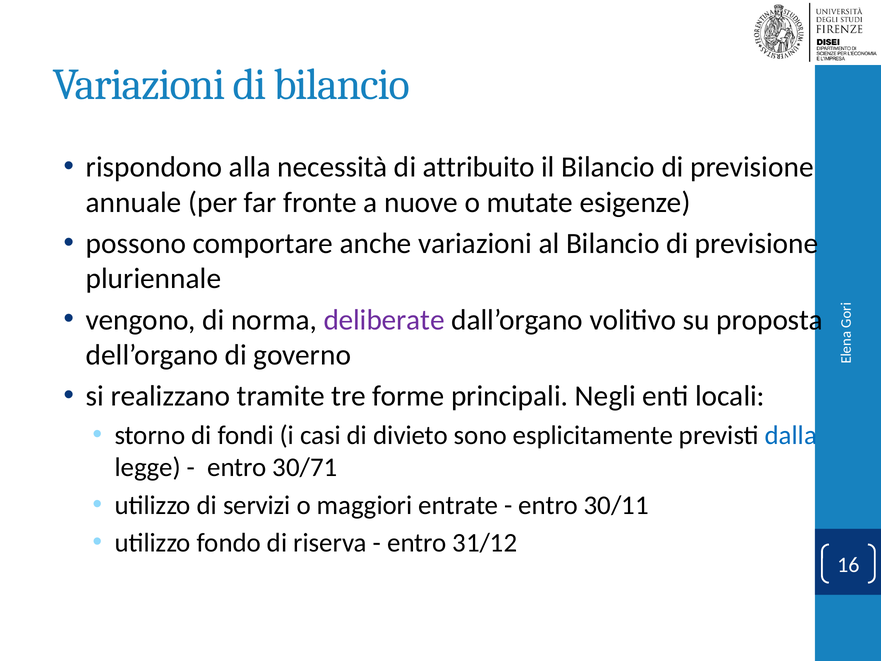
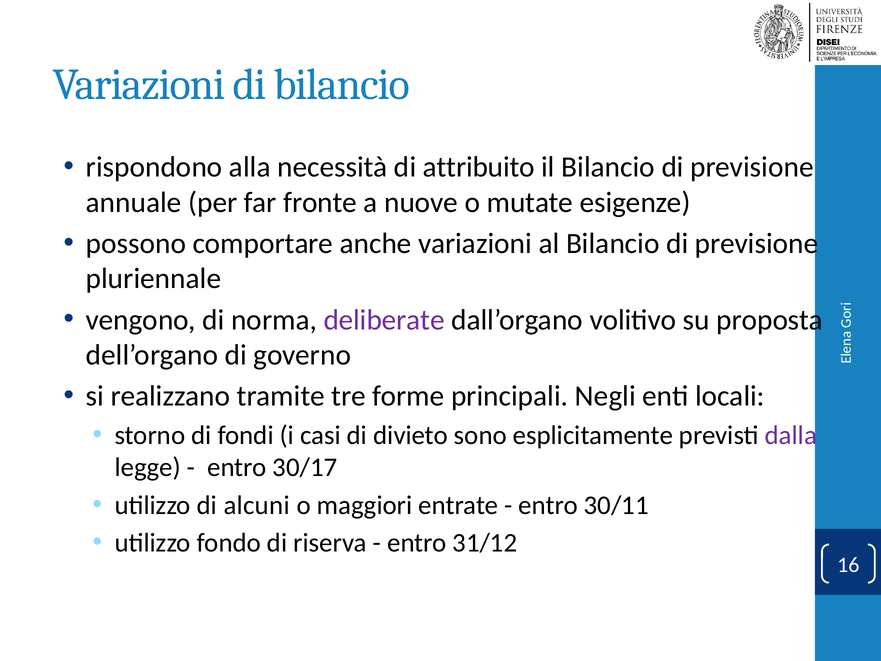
dalla colour: blue -> purple
30/71: 30/71 -> 30/17
servizi: servizi -> alcuni
